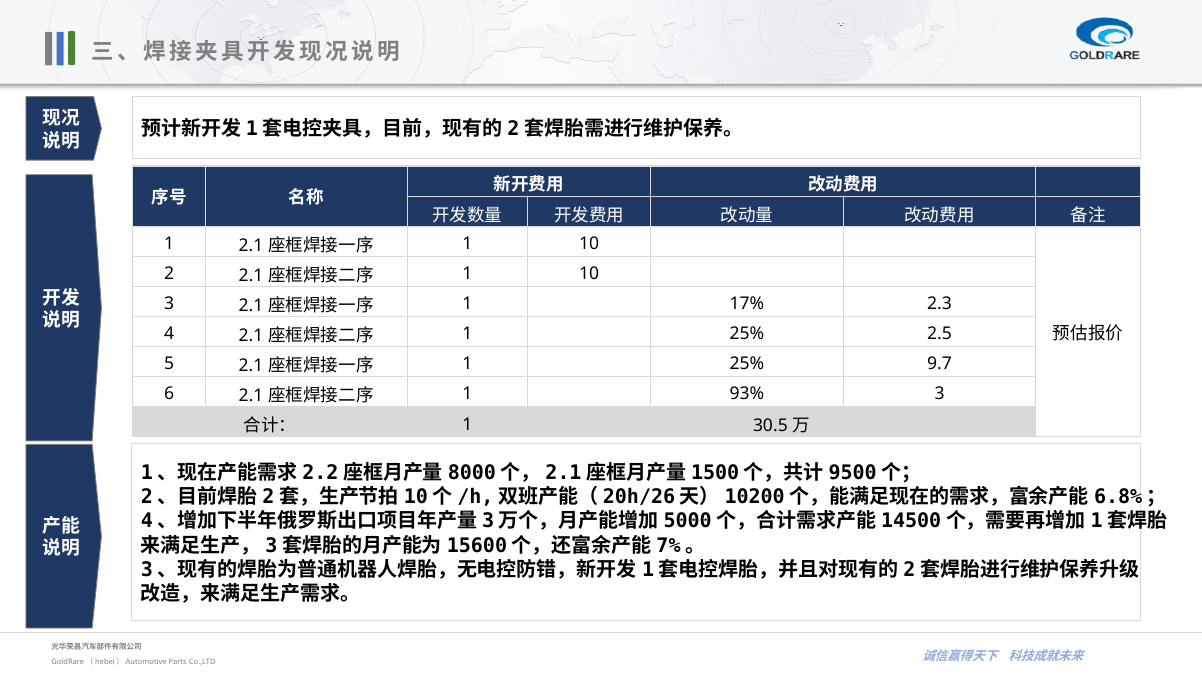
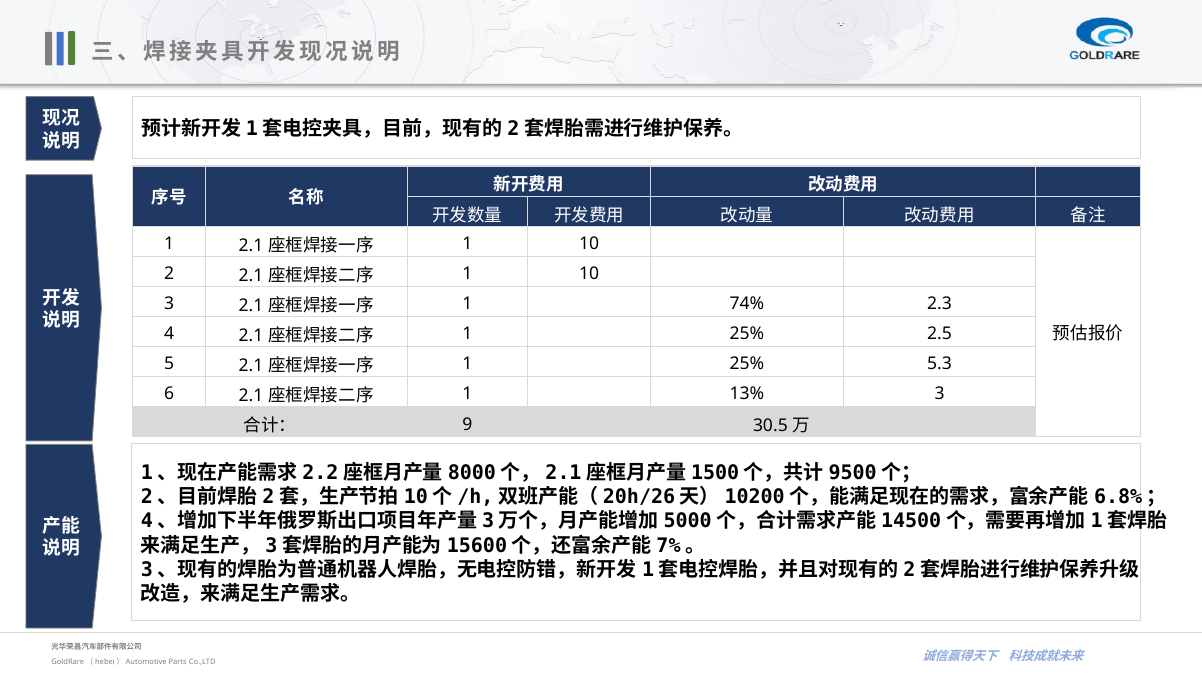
17%: 17% -> 74%
9.7: 9.7 -> 5.3
93%: 93% -> 13%
1 at (467, 424): 1 -> 9
